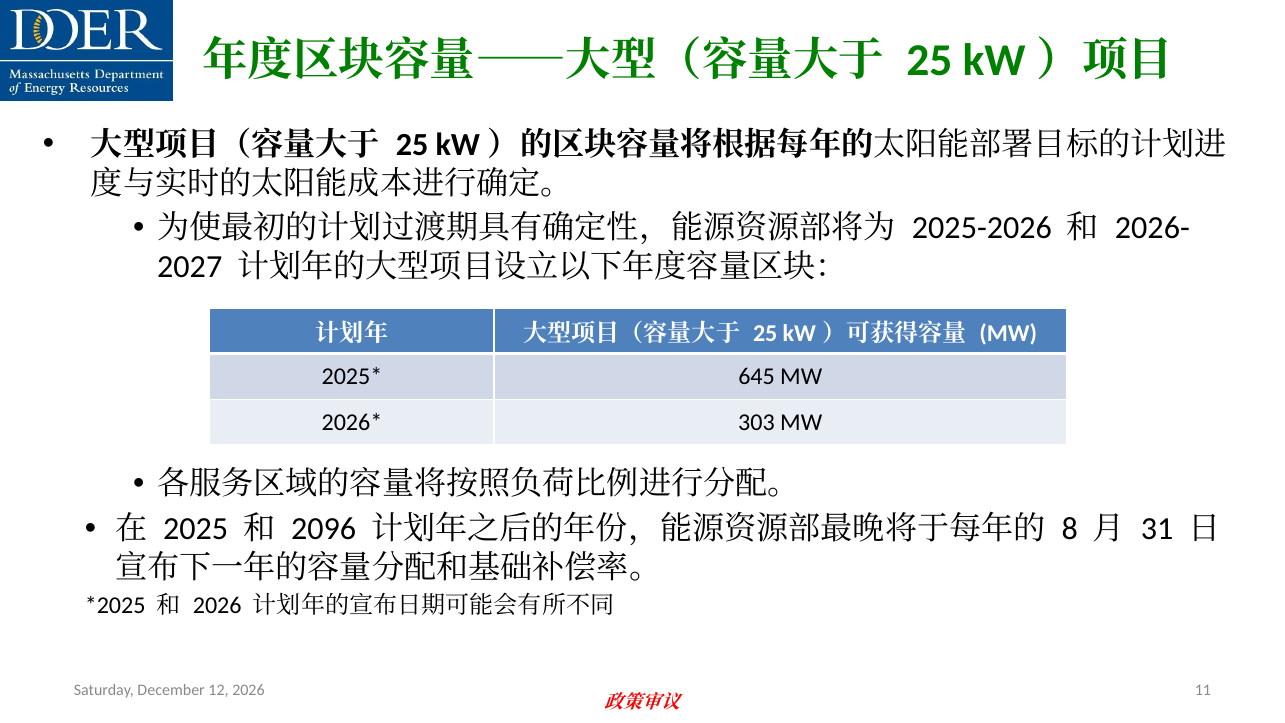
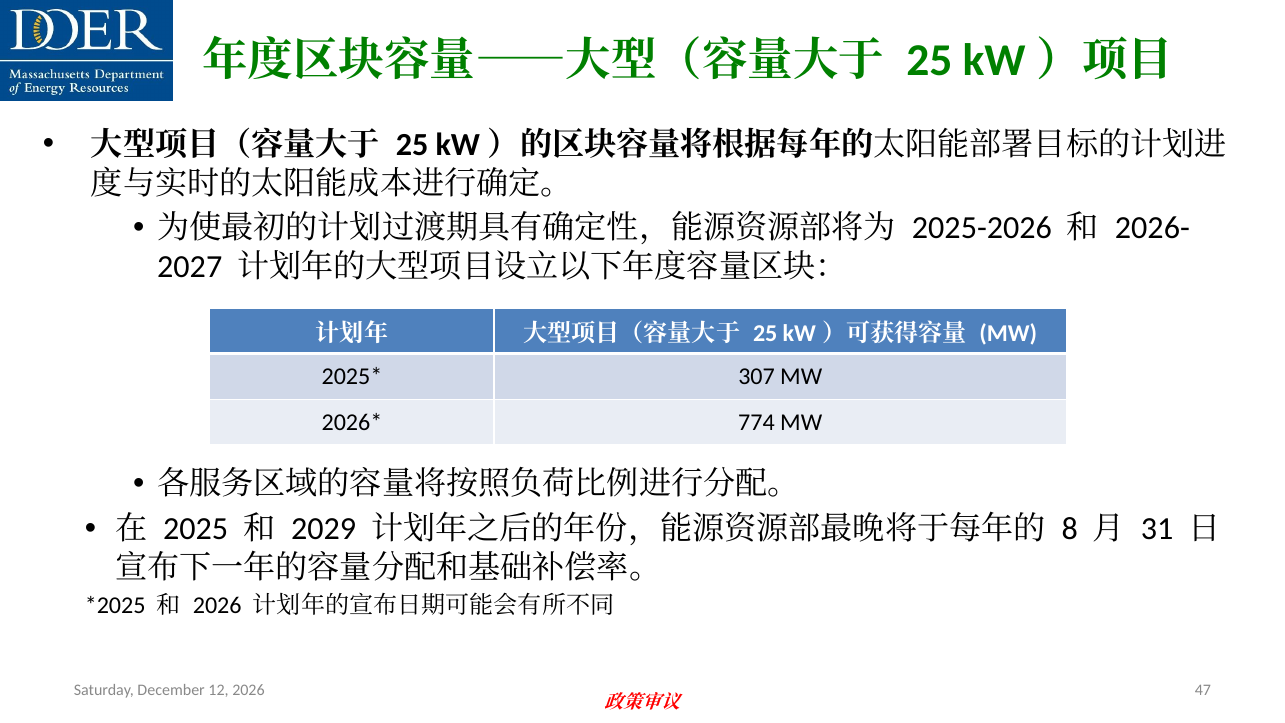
645: 645 -> 307
303: 303 -> 774
2096: 2096 -> 2029
11: 11 -> 47
